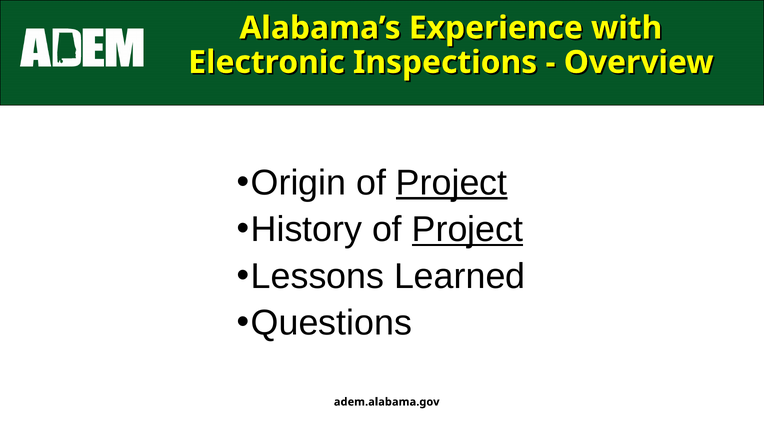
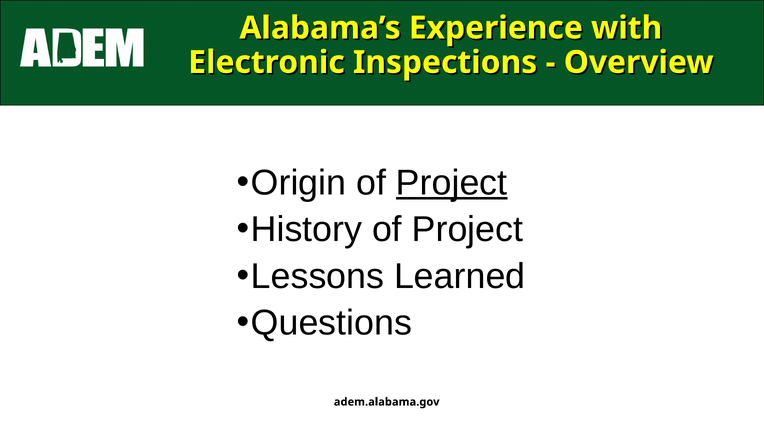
Project at (467, 229) underline: present -> none
